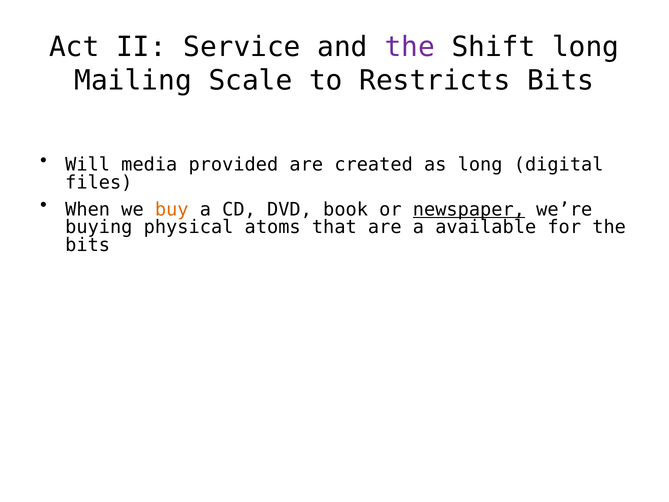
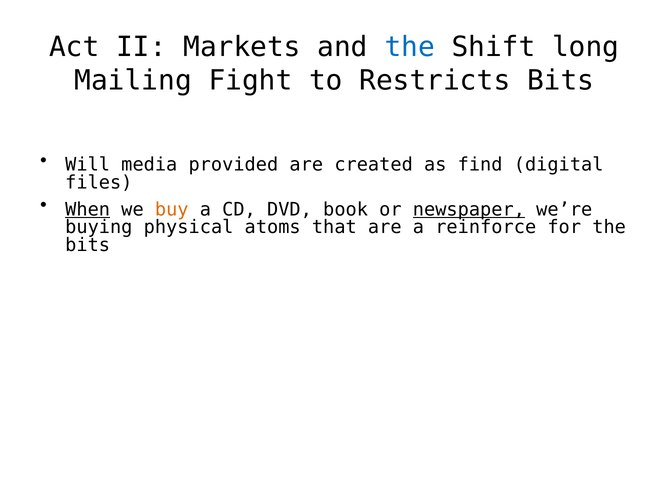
Service: Service -> Markets
the at (410, 47) colour: purple -> blue
Scale: Scale -> Fight
as long: long -> find
When underline: none -> present
available: available -> reinforce
